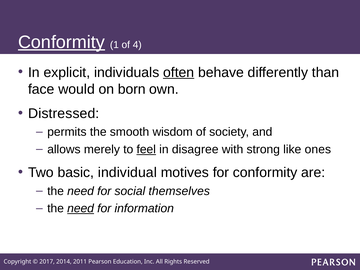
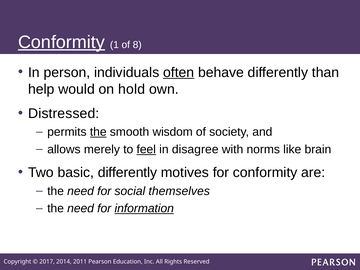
4: 4 -> 8
explicit: explicit -> person
face: face -> help
born: born -> hold
the at (98, 132) underline: none -> present
strong: strong -> norms
ones: ones -> brain
basic individual: individual -> differently
need at (81, 208) underline: present -> none
information underline: none -> present
